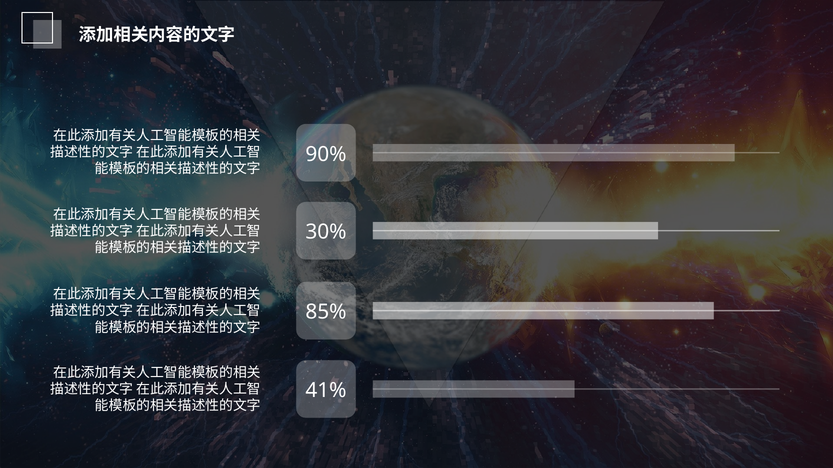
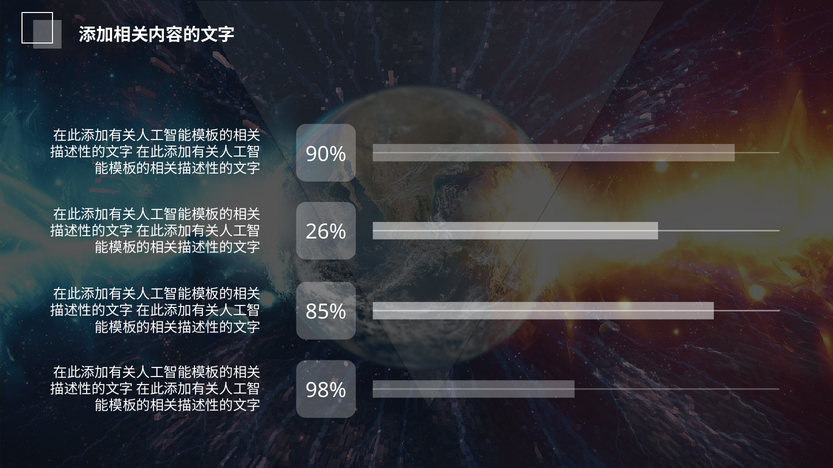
30%: 30% -> 26%
41%: 41% -> 98%
